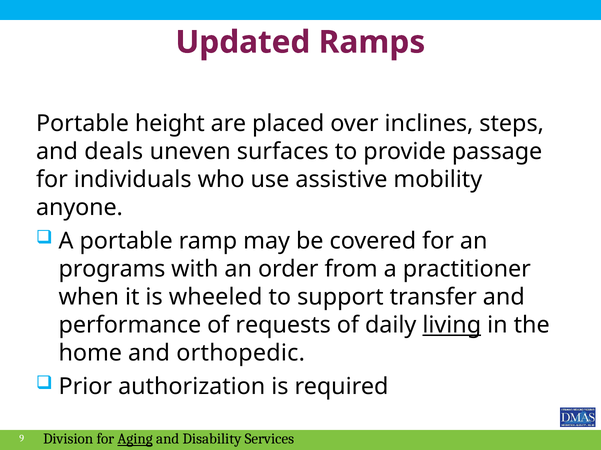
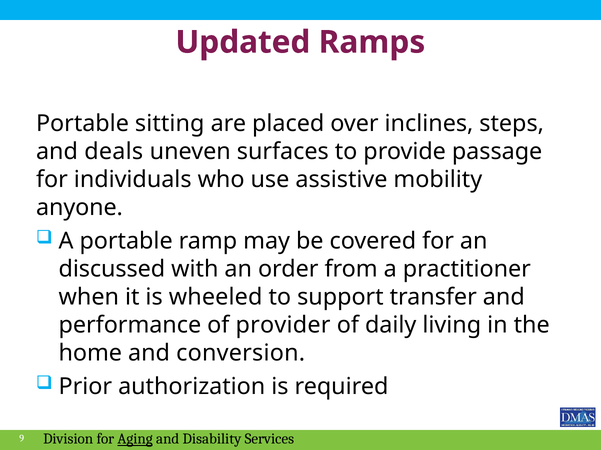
height: height -> sitting
programs: programs -> discussed
requests: requests -> provider
living underline: present -> none
orthopedic: orthopedic -> conversion
